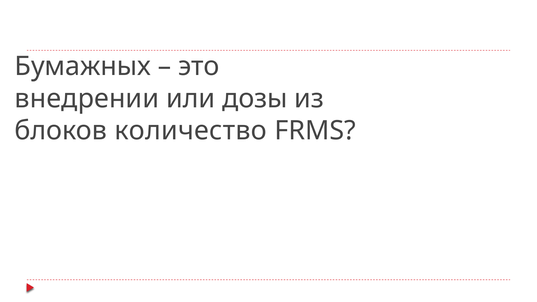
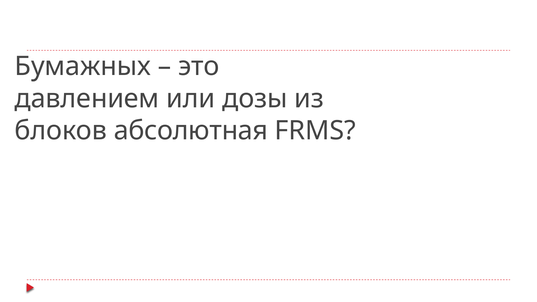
внедрении: внедрении -> давлением
количество: количество -> абсолютная
